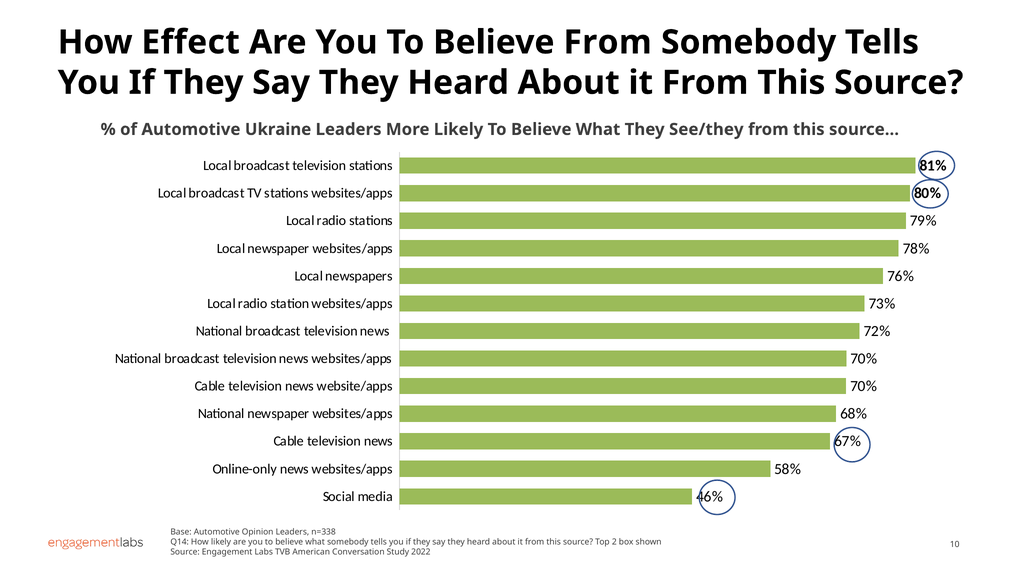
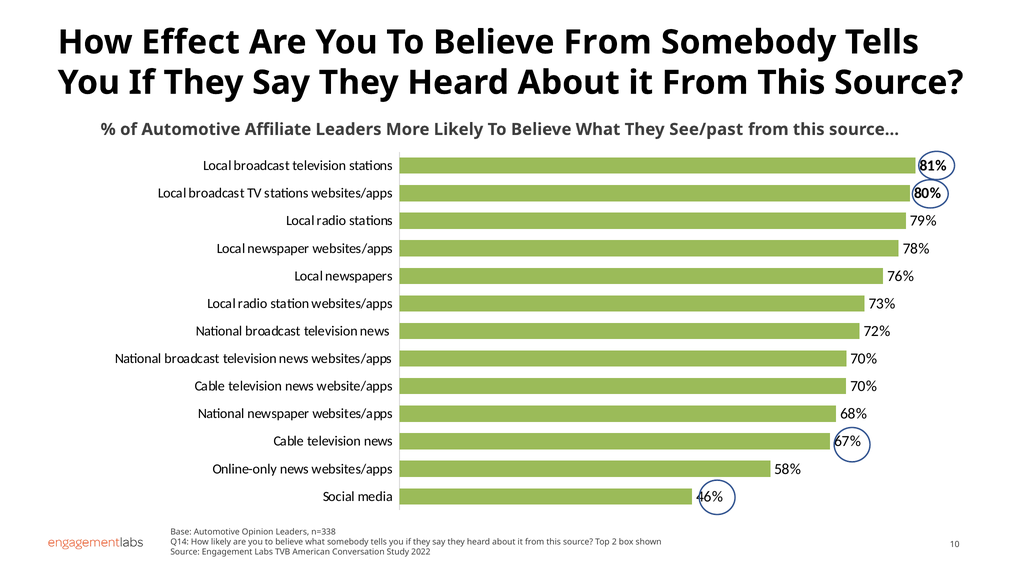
Ukraine: Ukraine -> Affiliate
See/they: See/they -> See/past
